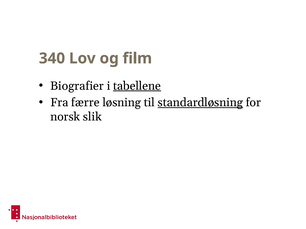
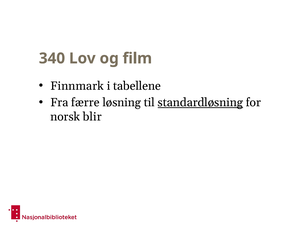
Biografier: Biografier -> Finnmark
tabellene underline: present -> none
slik: slik -> blir
